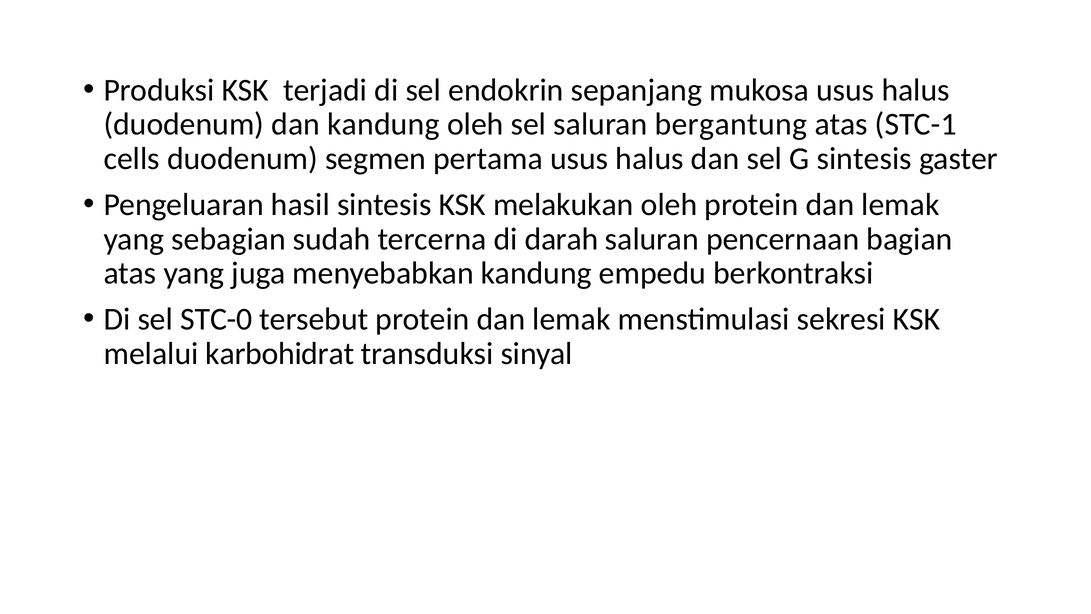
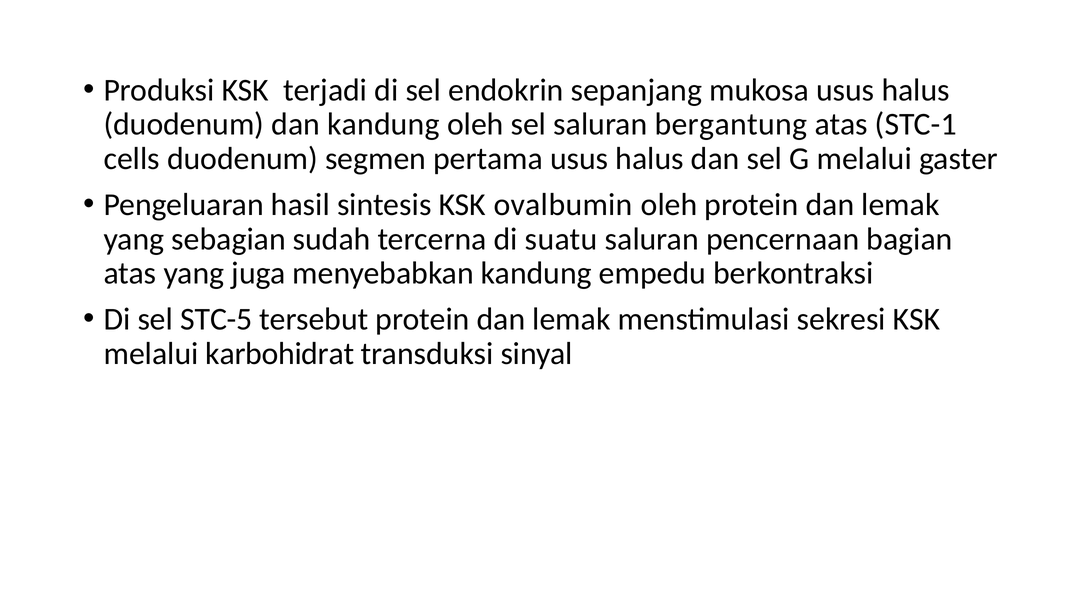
G sintesis: sintesis -> melalui
melakukan: melakukan -> ovalbumin
darah: darah -> suatu
STC-0: STC-0 -> STC-5
